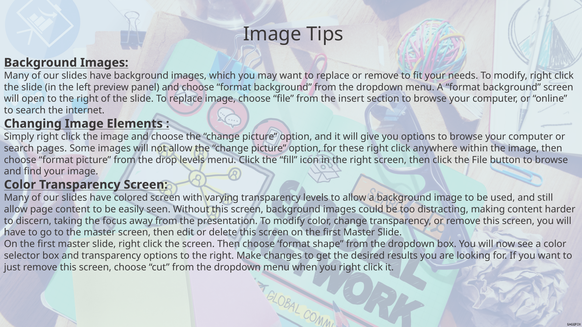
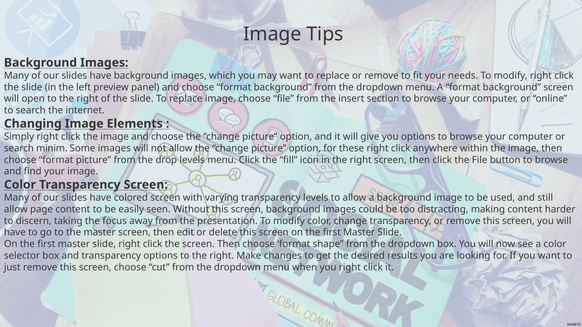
pages: pages -> minim
